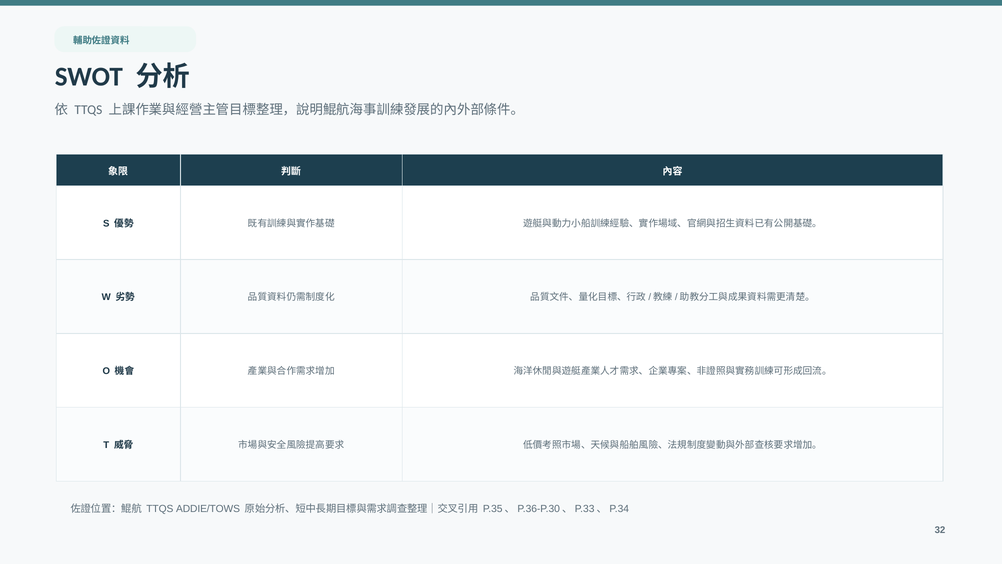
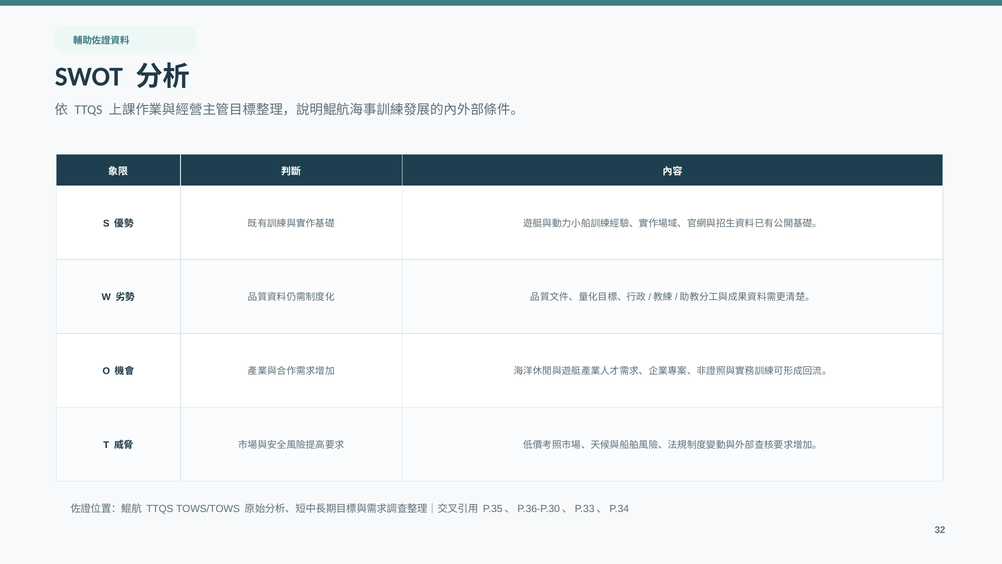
ADDIE/TOWS: ADDIE/TOWS -> TOWS/TOWS
